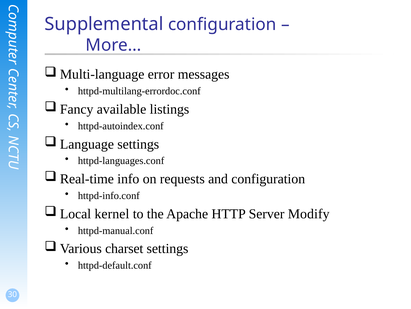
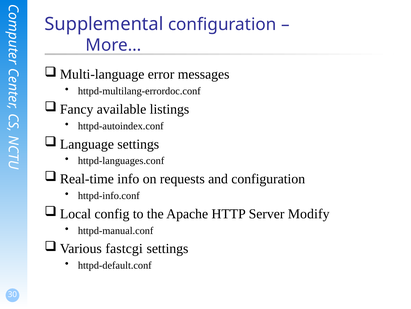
kernel: kernel -> config
charset: charset -> fastcgi
